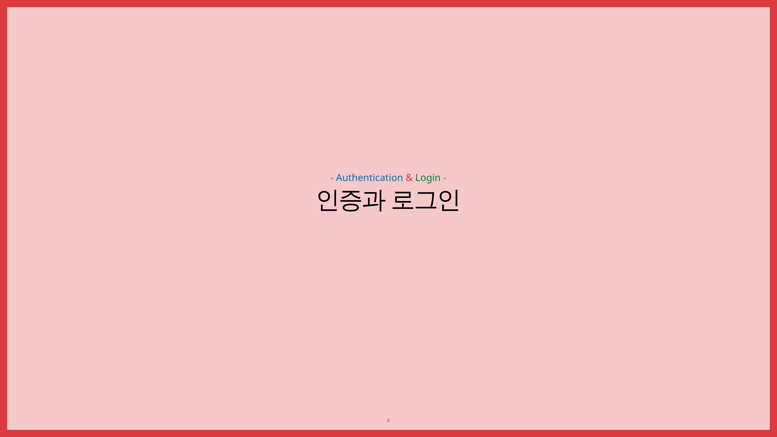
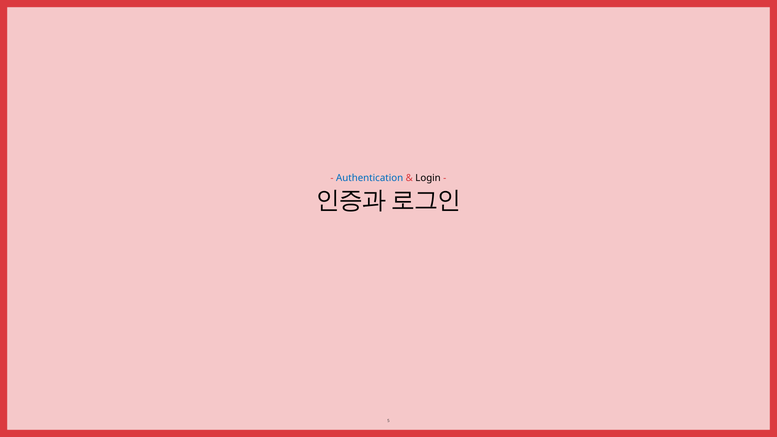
Login colour: green -> black
